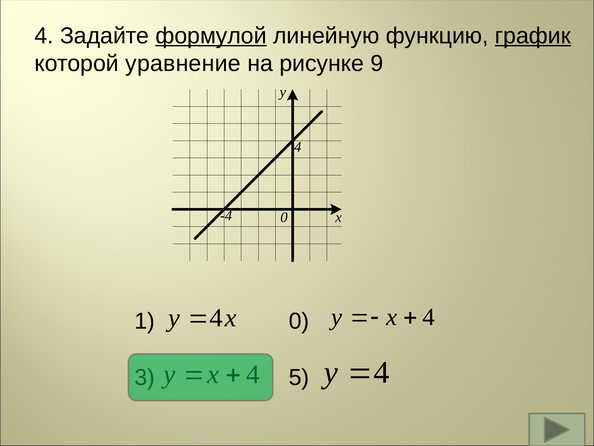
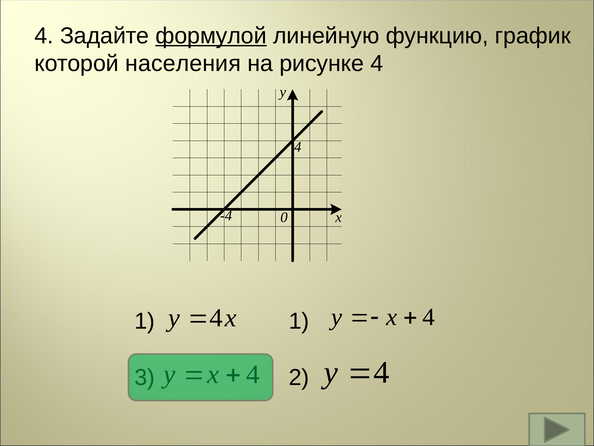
график underline: present -> none
уравнение: уравнение -> населения
рисунке 9: 9 -> 4
1 0: 0 -> 1
5: 5 -> 2
